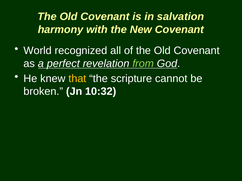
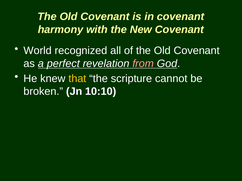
in salvation: salvation -> covenant
from colour: light green -> pink
10:32: 10:32 -> 10:10
